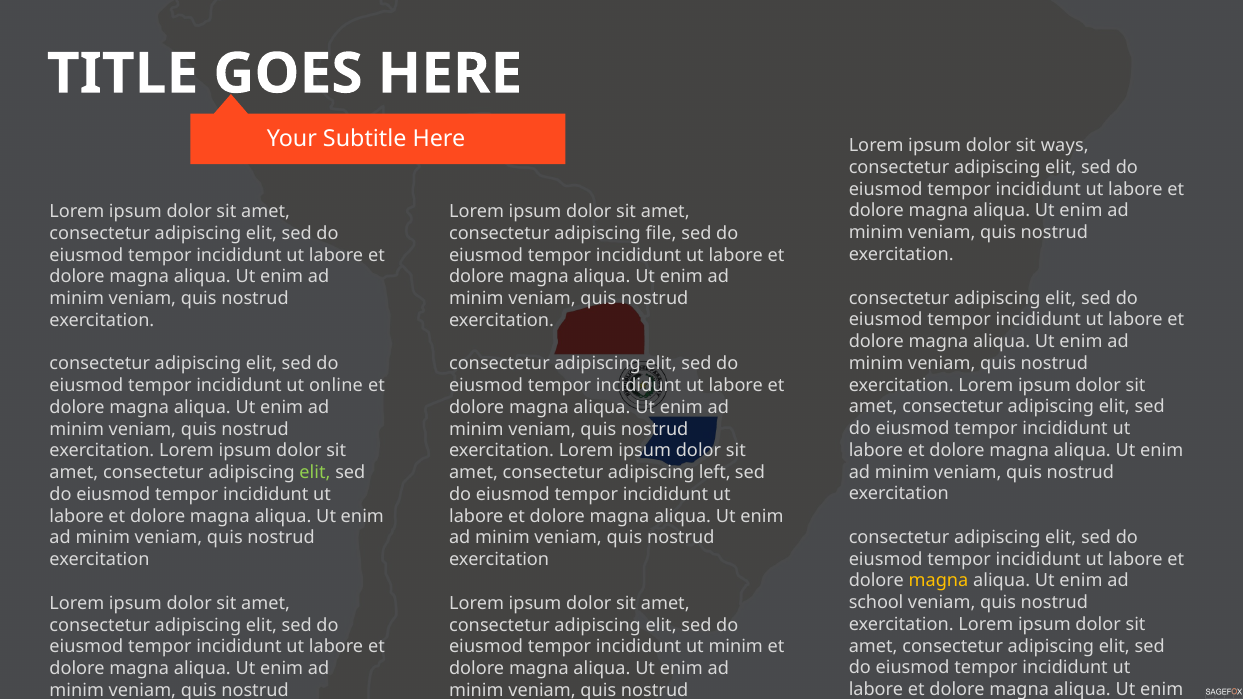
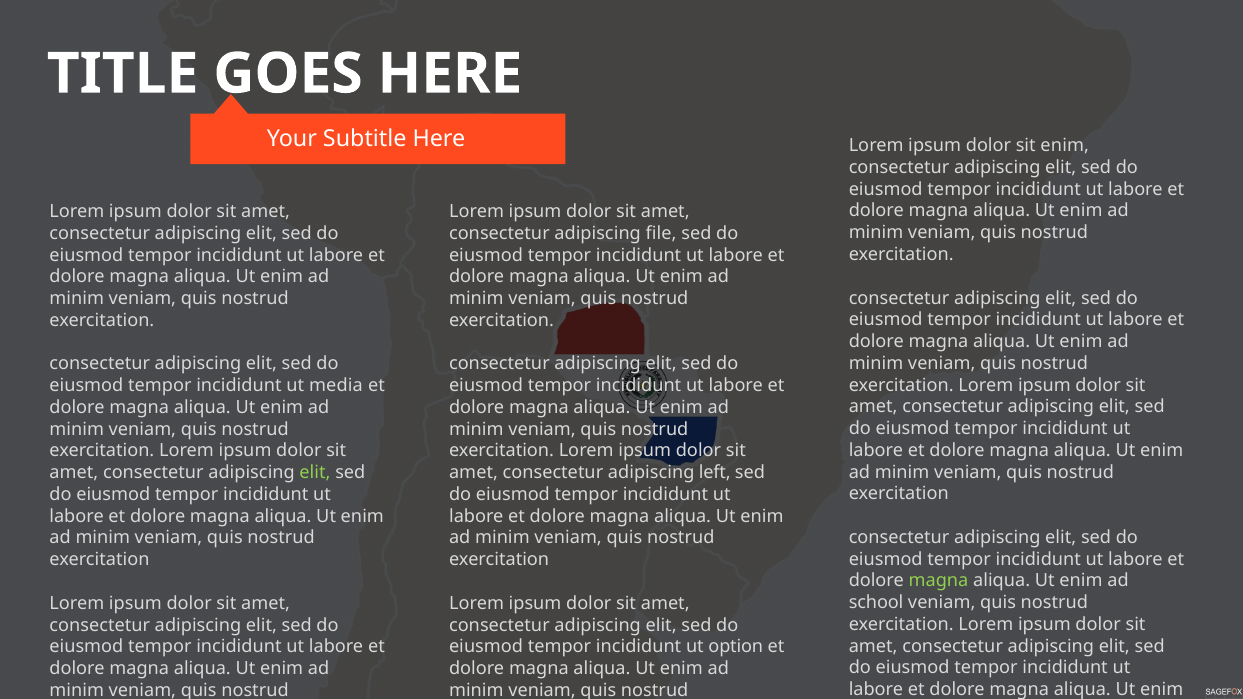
sit ways: ways -> enim
online: online -> media
magna at (939, 581) colour: yellow -> light green
ut minim: minim -> option
